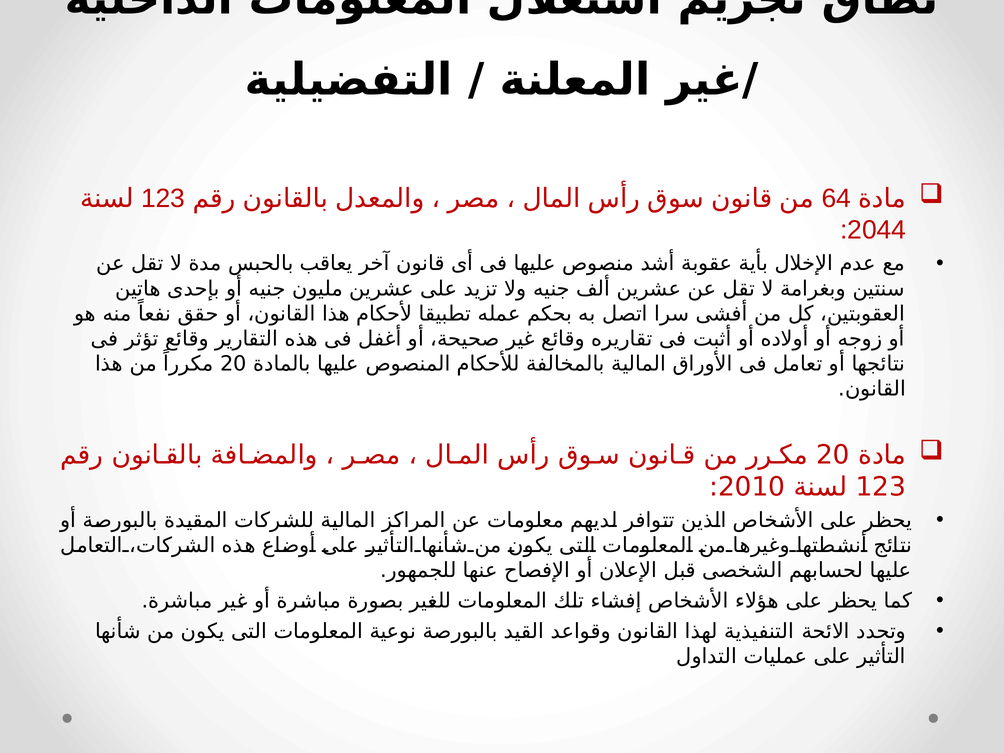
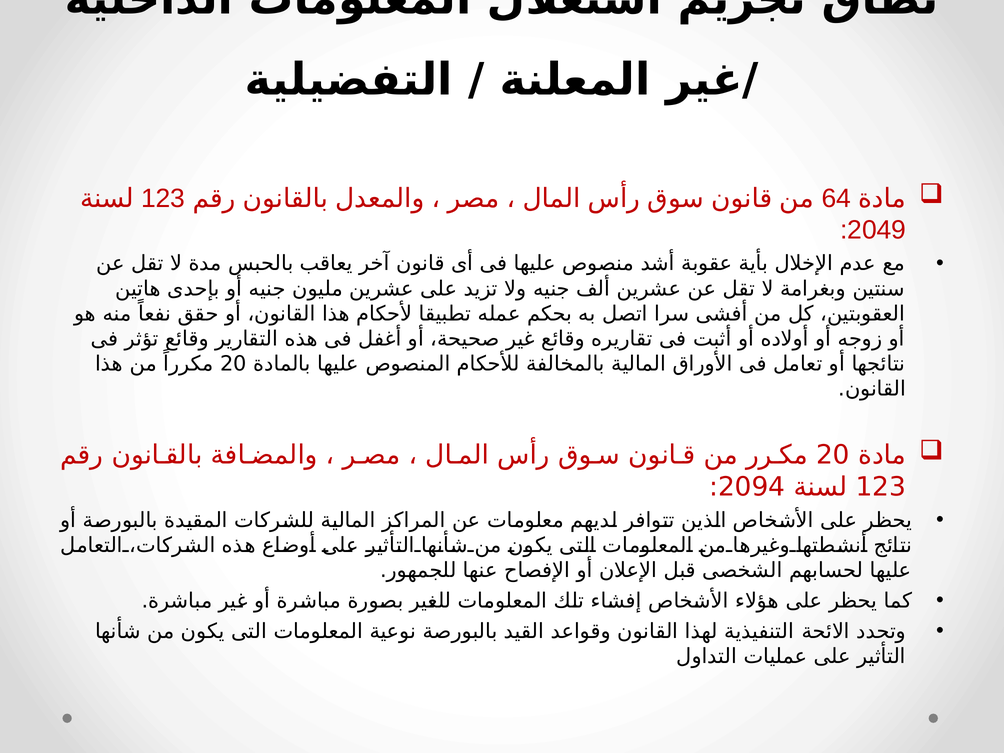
2044: 2044 -> 2049
2010: 2010 -> 2094
